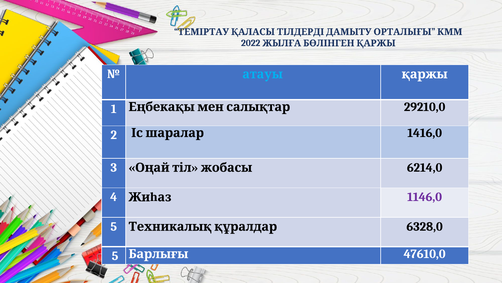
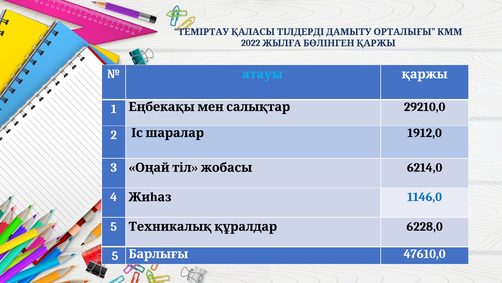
1416,0: 1416,0 -> 1912,0
1146,0 colour: purple -> blue
6328,0: 6328,0 -> 6228,0
